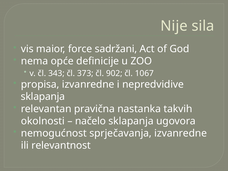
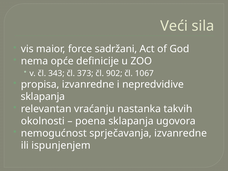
Nije: Nije -> Veći
pravična: pravična -> vraćanju
načelo: načelo -> poena
relevantnost: relevantnost -> ispunjenjem
